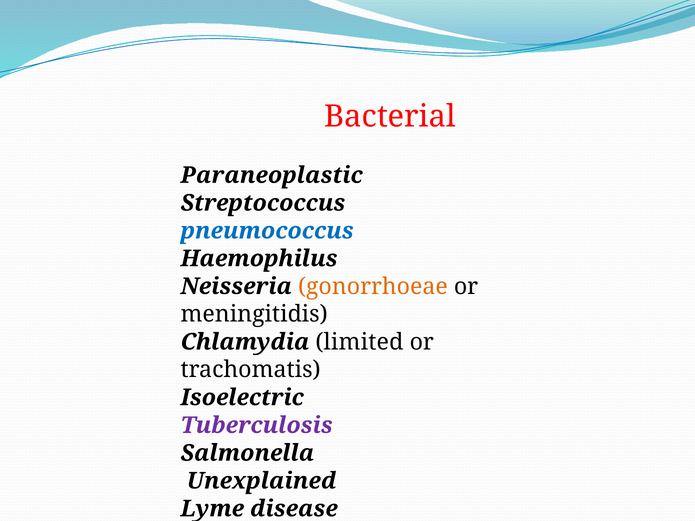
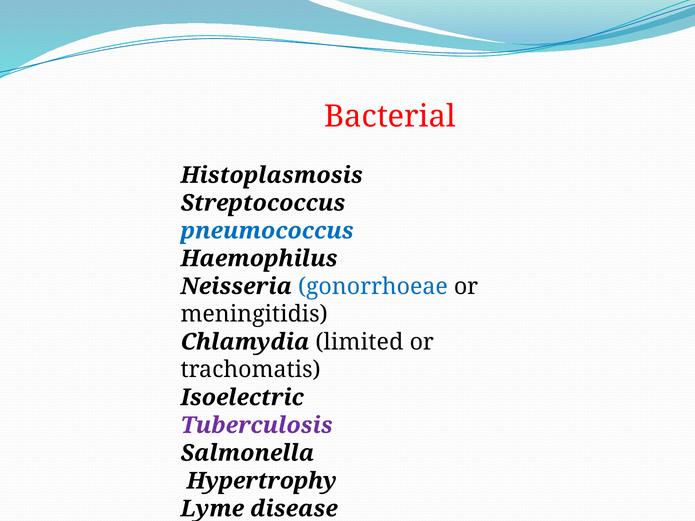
Paraneoplastic: Paraneoplastic -> Histoplasmosis
gonorrhoeae colour: orange -> blue
Unexplained: Unexplained -> Hypertrophy
